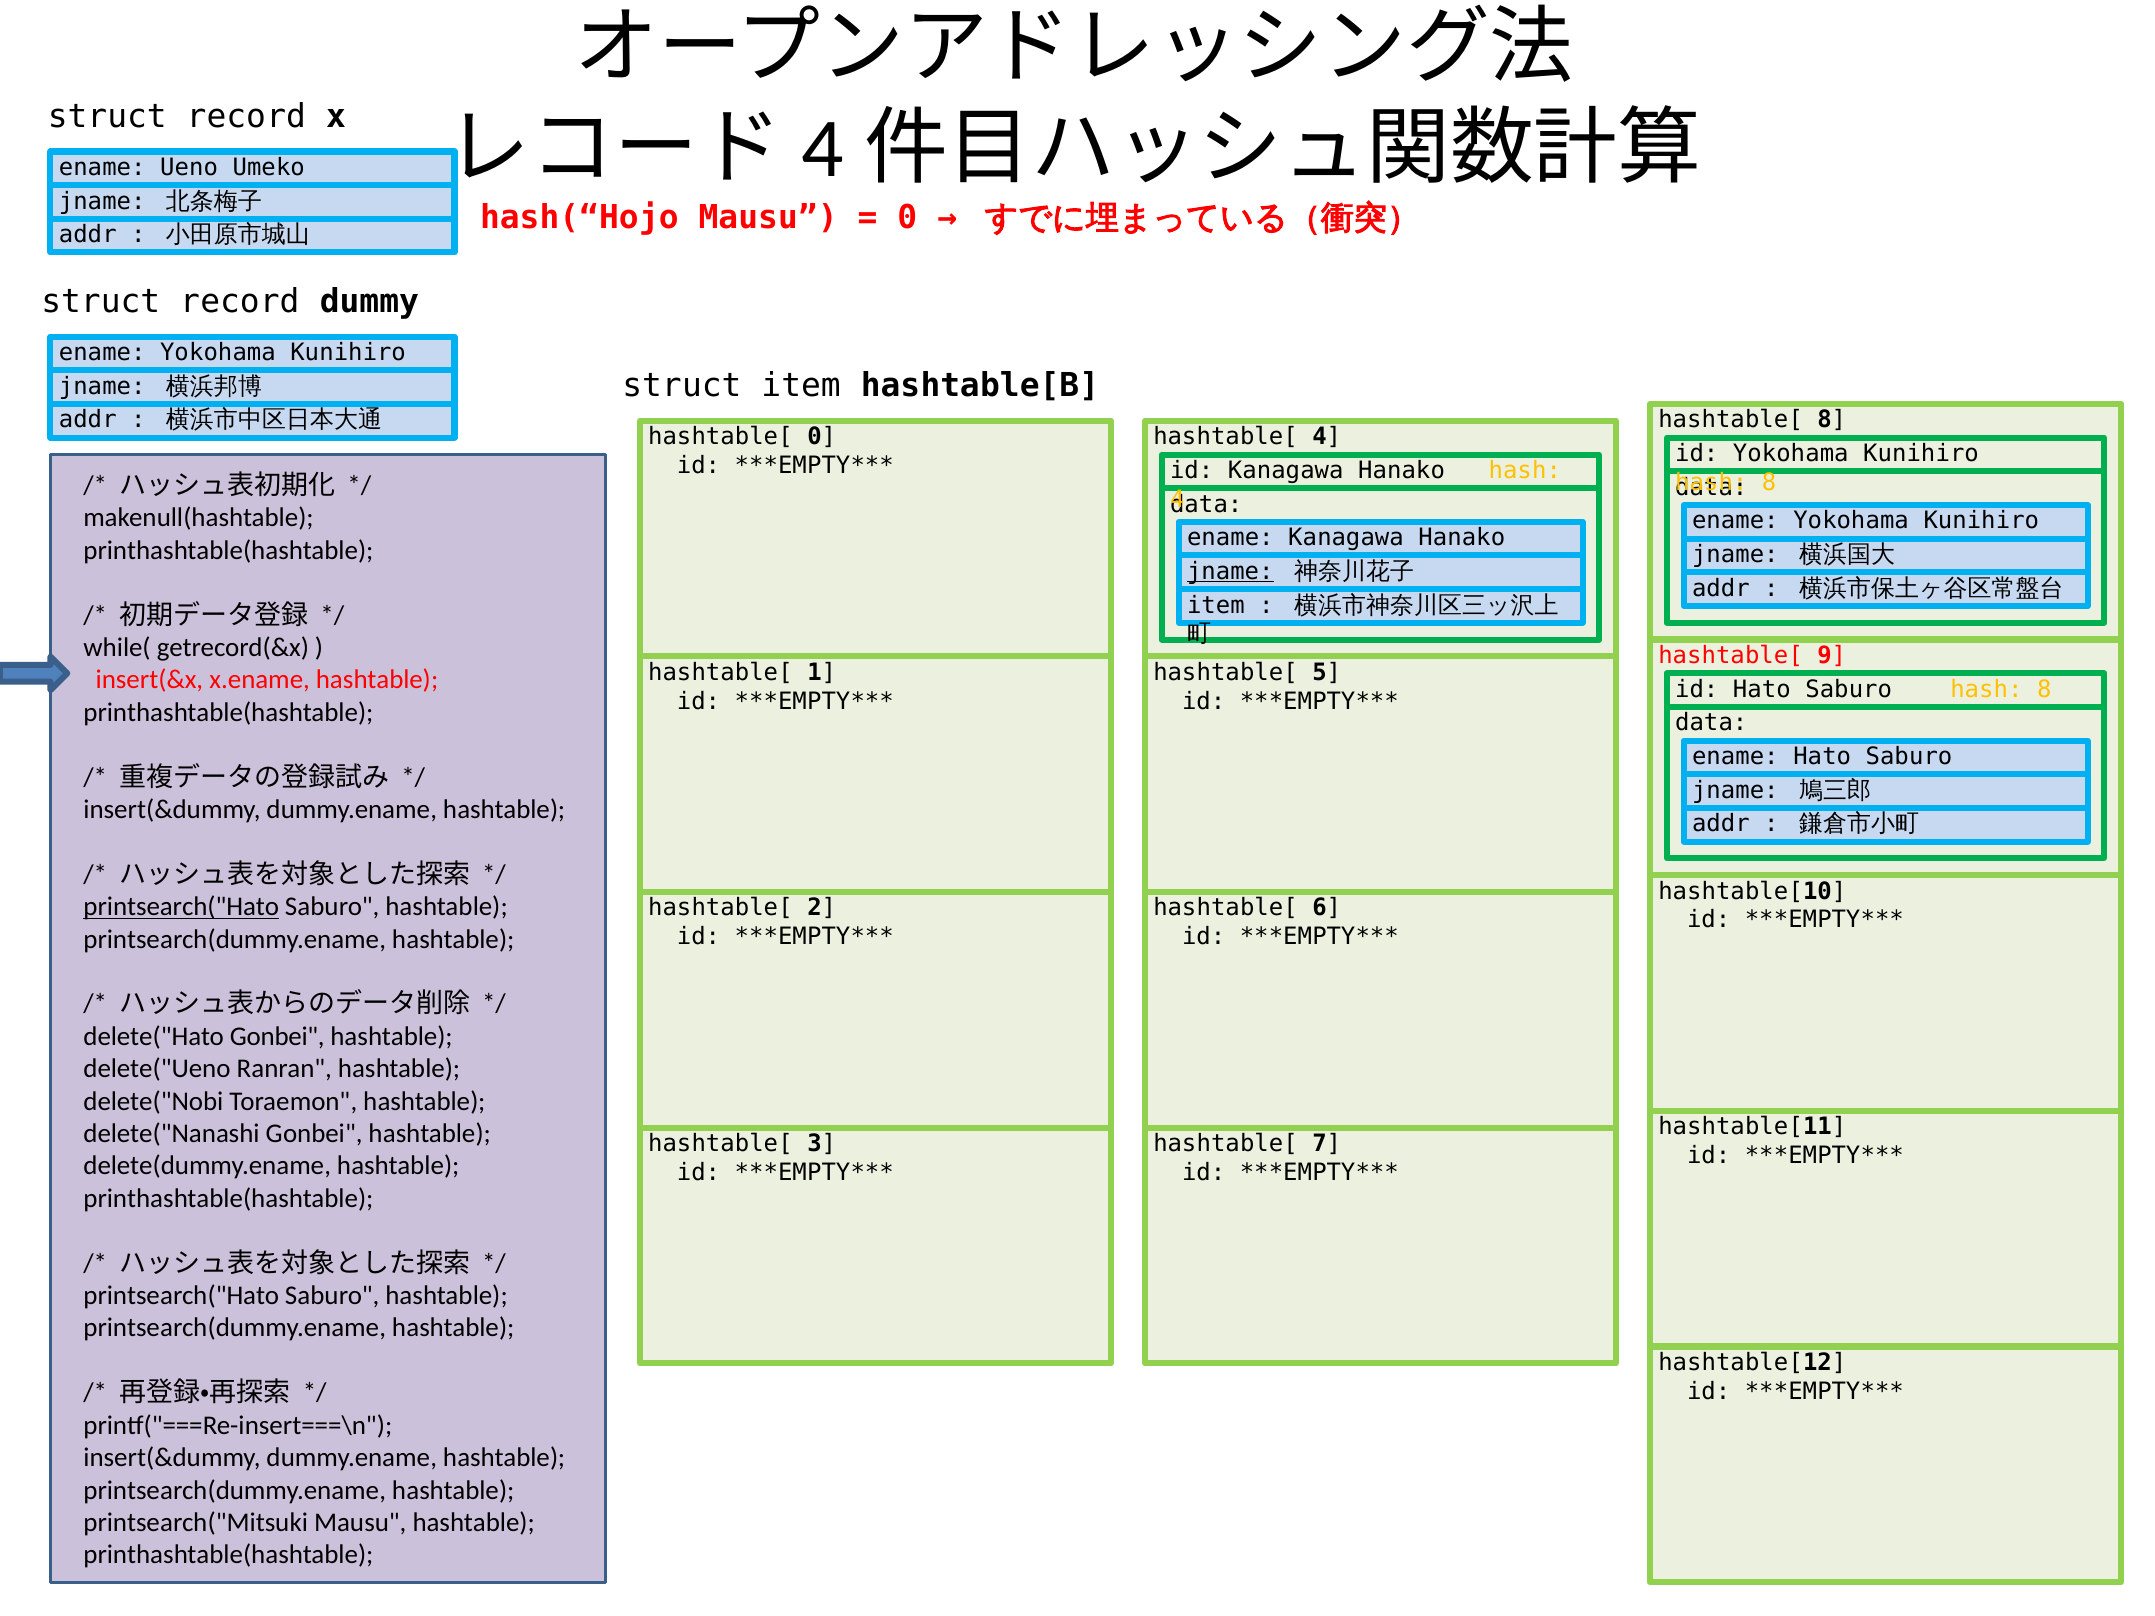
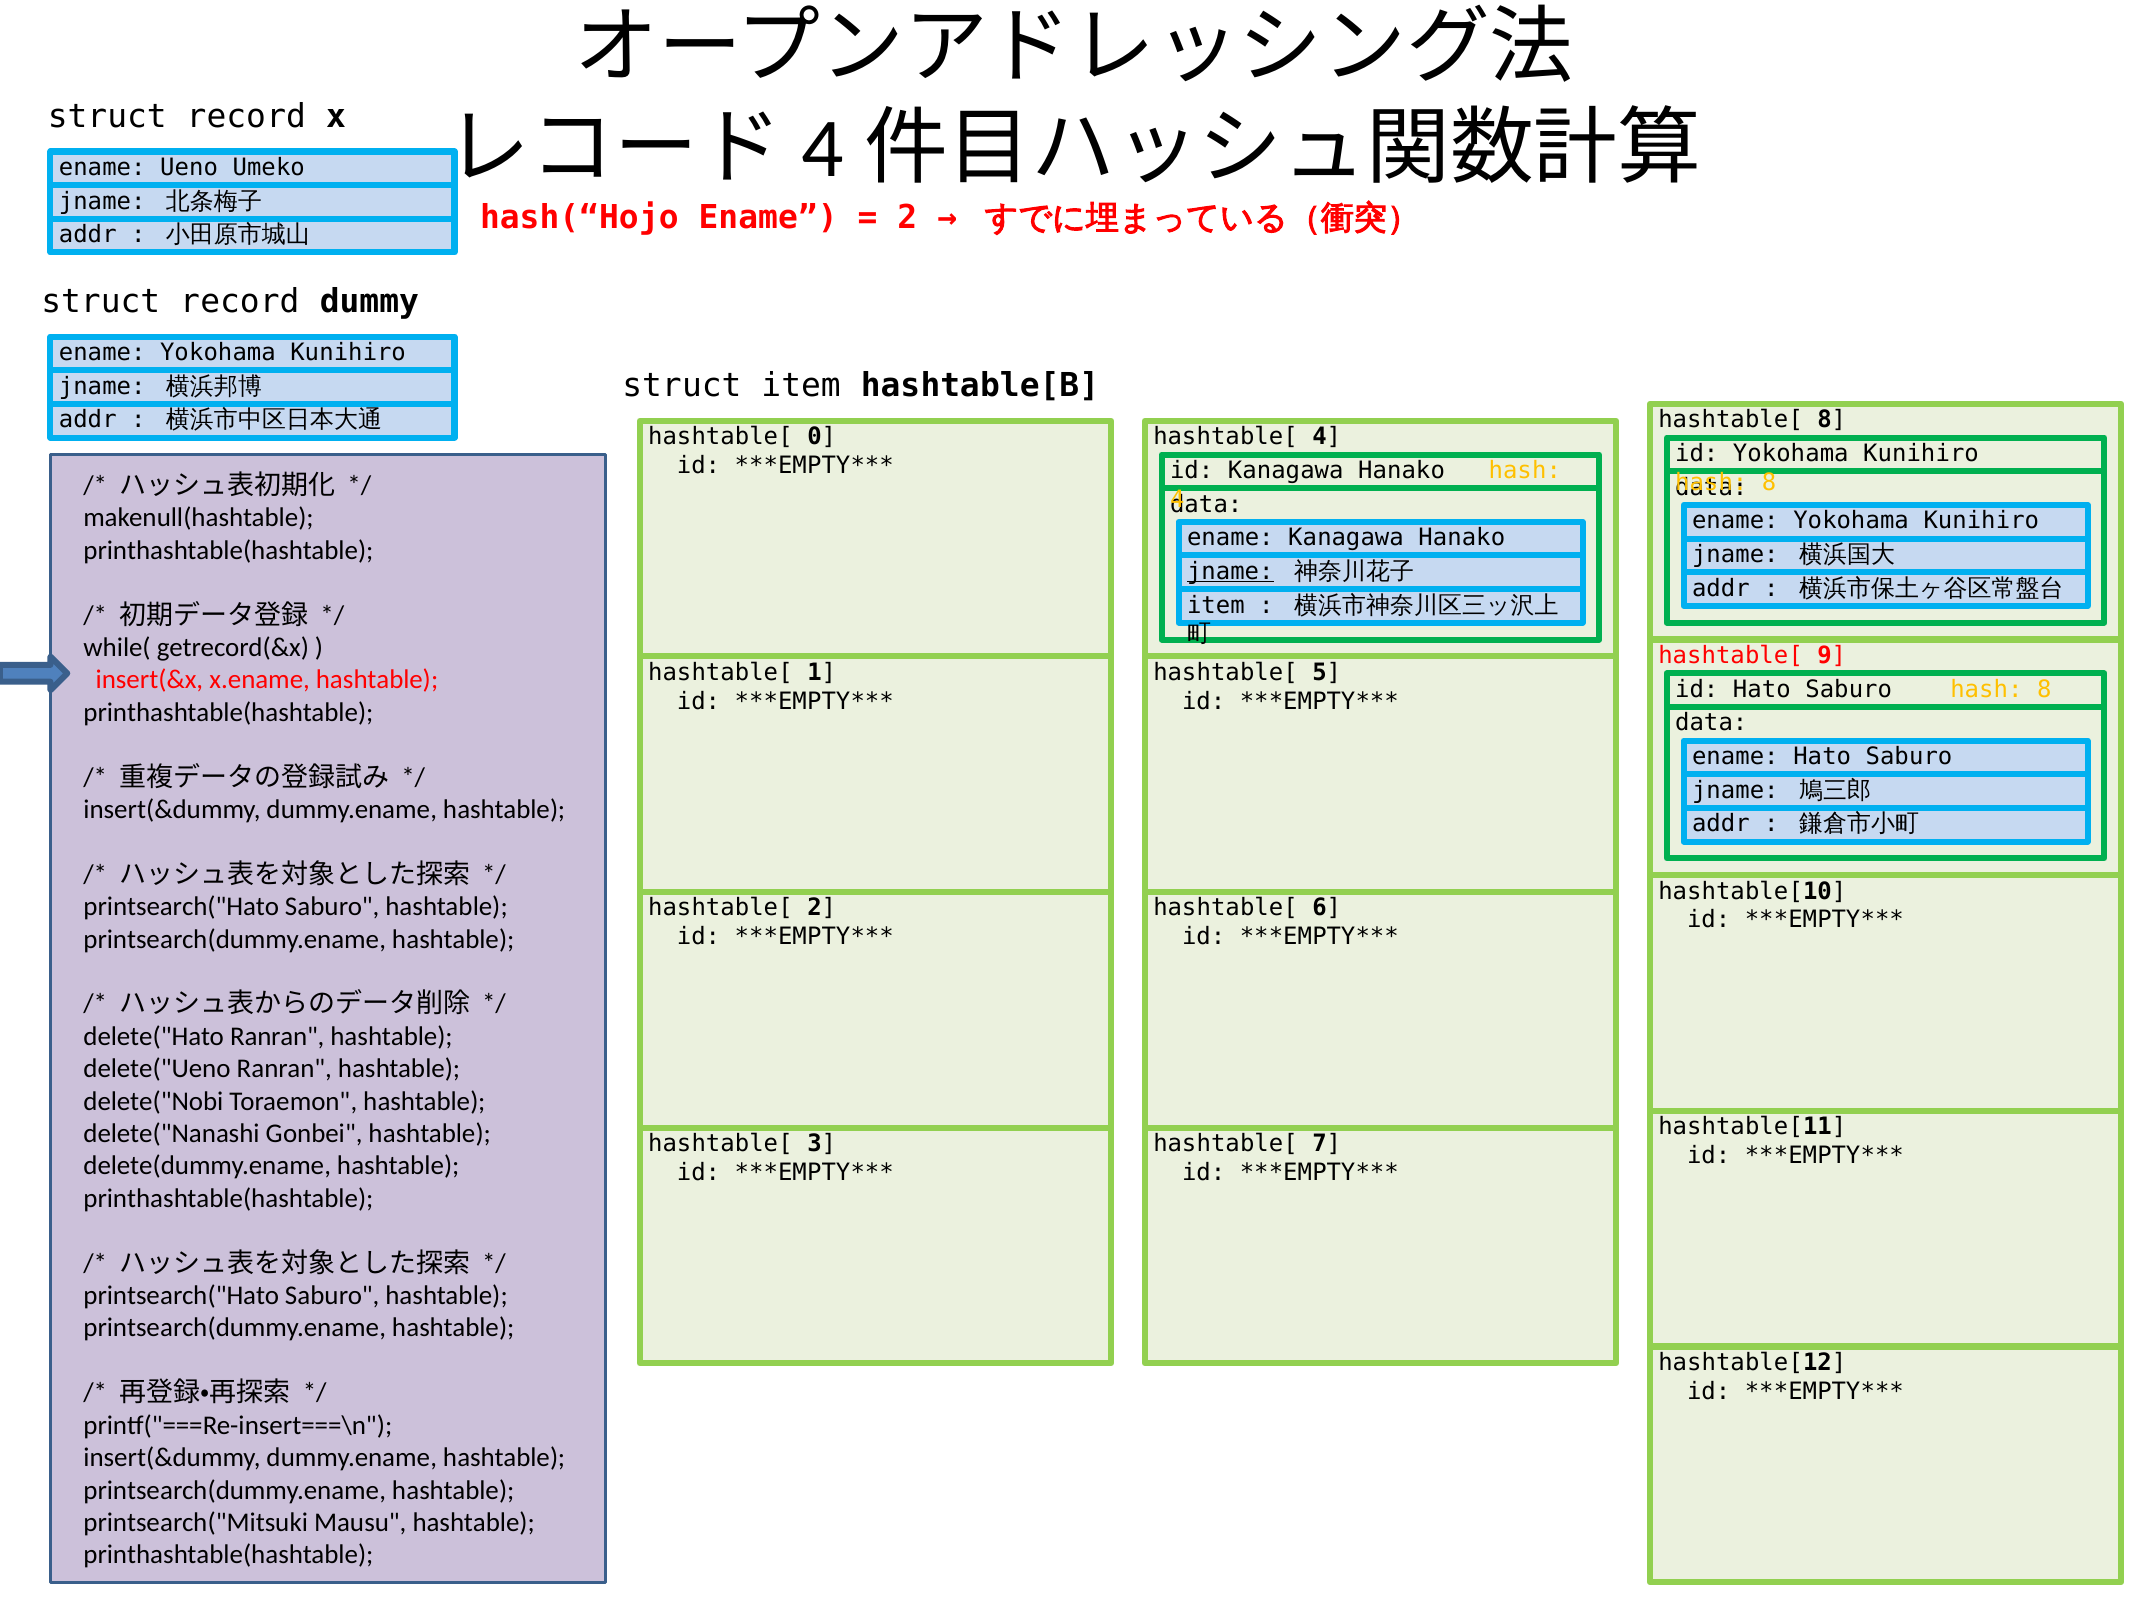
hash(“Hojo Mausu: Mausu -> Ename
0 at (907, 218): 0 -> 2
printsearch("Hato at (181, 907) underline: present -> none
delete("Hato Gonbei: Gonbei -> Ranran
